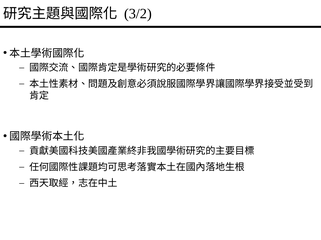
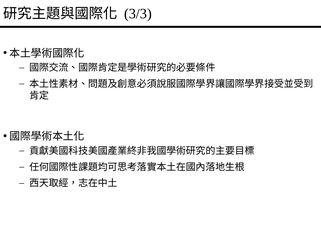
3/2: 3/2 -> 3/3
